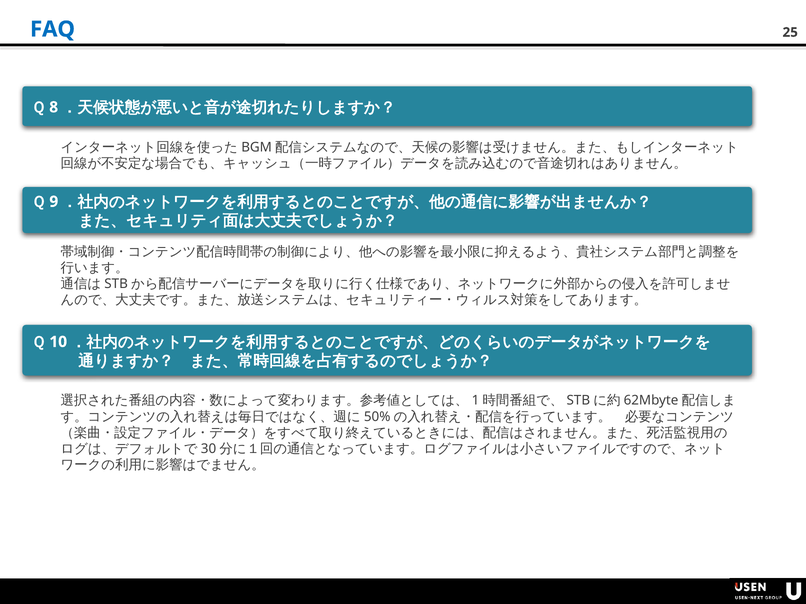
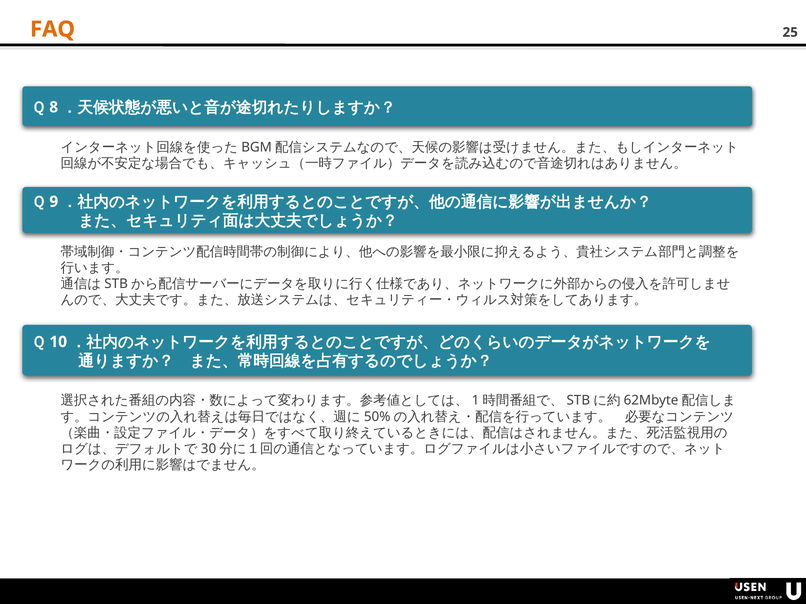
FAQ colour: blue -> orange
